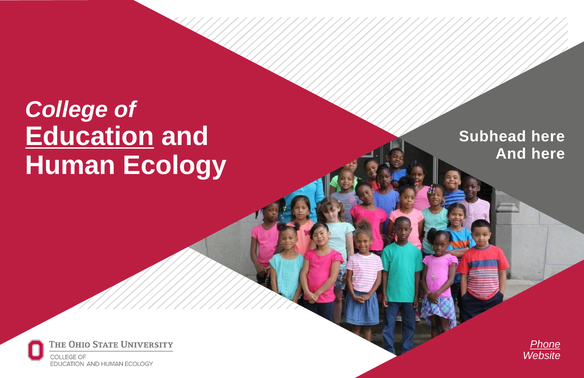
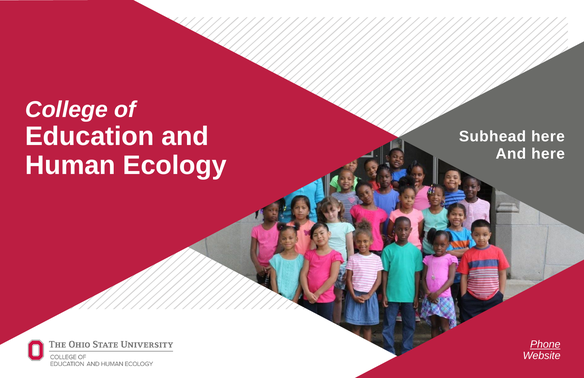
Education underline: present -> none
